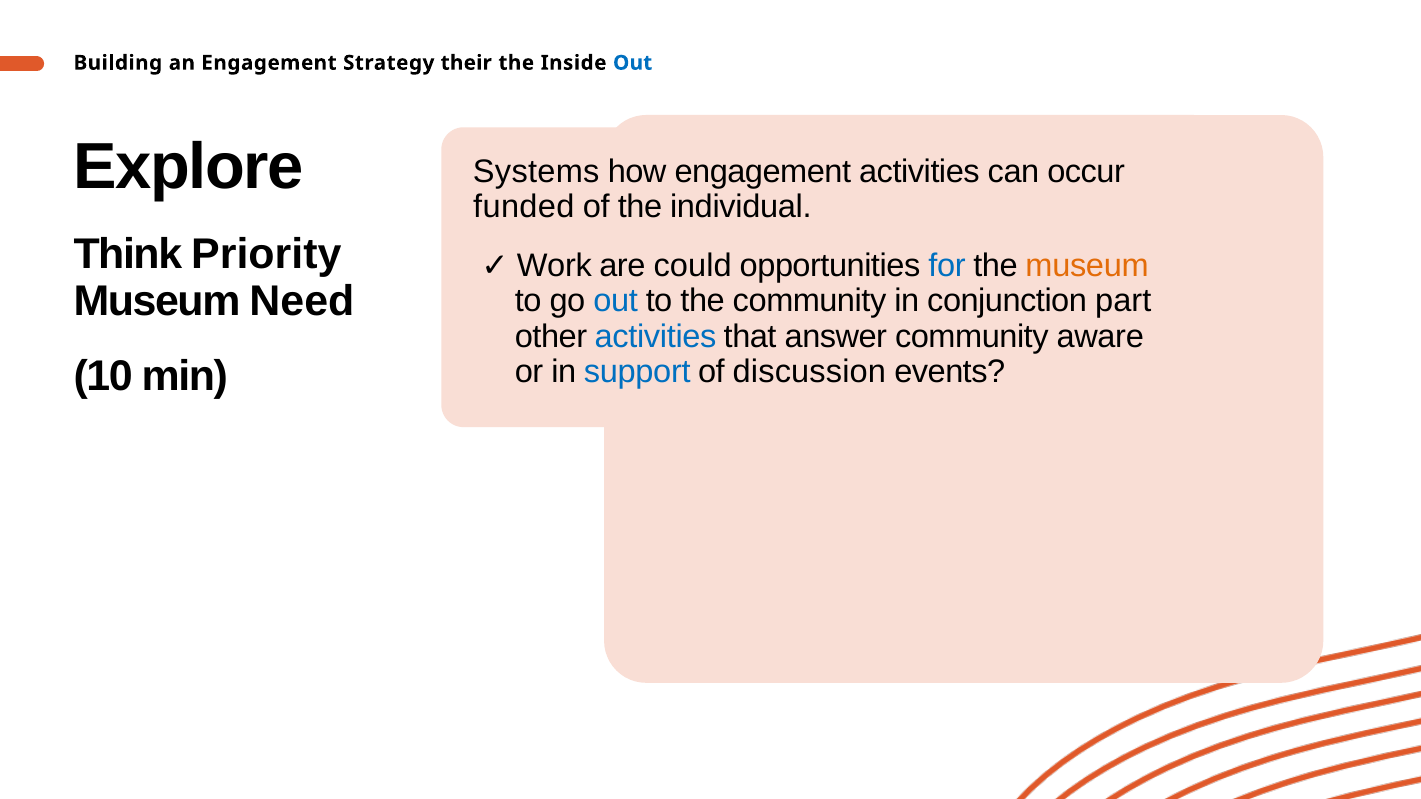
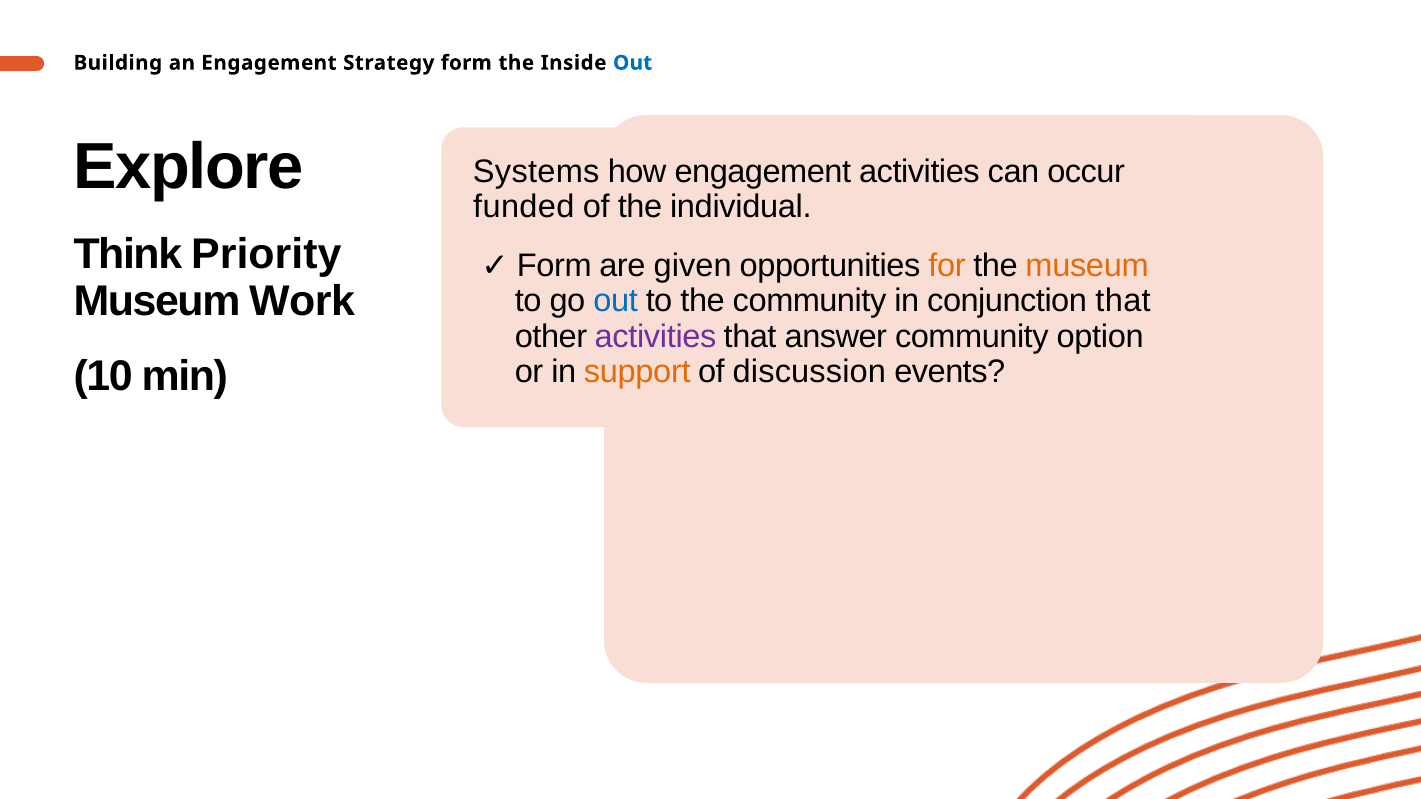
Strategy their: their -> form
Work at (554, 266): Work -> Form
could: could -> given
for colour: blue -> orange
Need: Need -> Work
conjunction part: part -> that
activities at (656, 337) colour: blue -> purple
aware: aware -> option
support colour: blue -> orange
